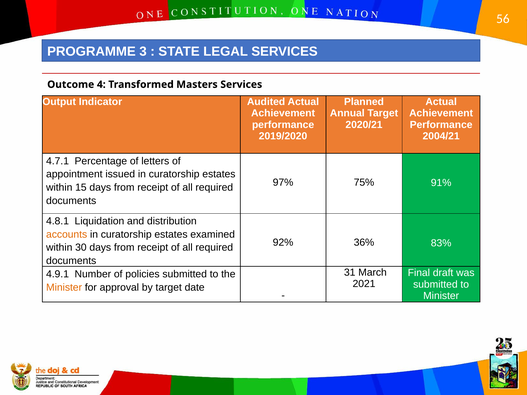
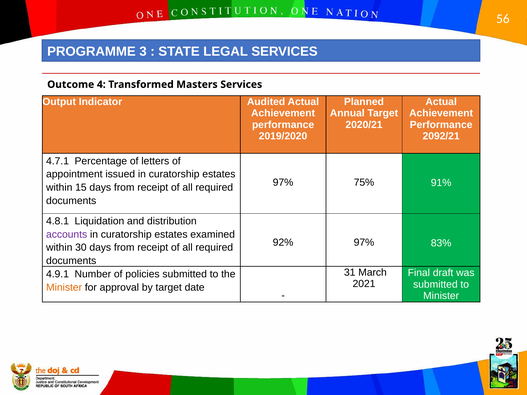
2004/21: 2004/21 -> 2092/21
accounts colour: orange -> purple
92% 36%: 36% -> 97%
